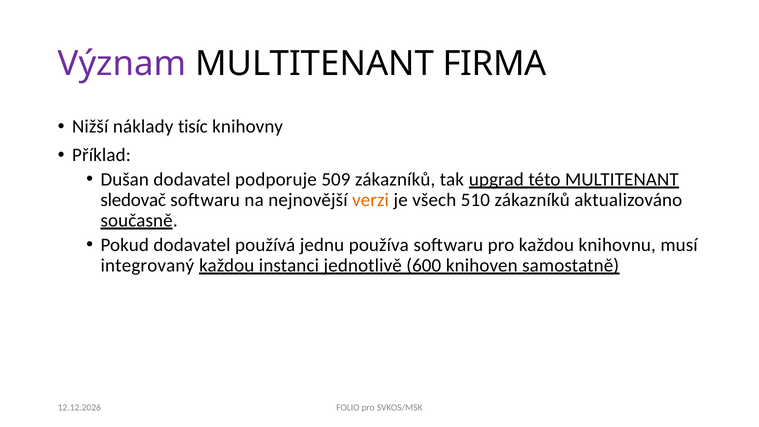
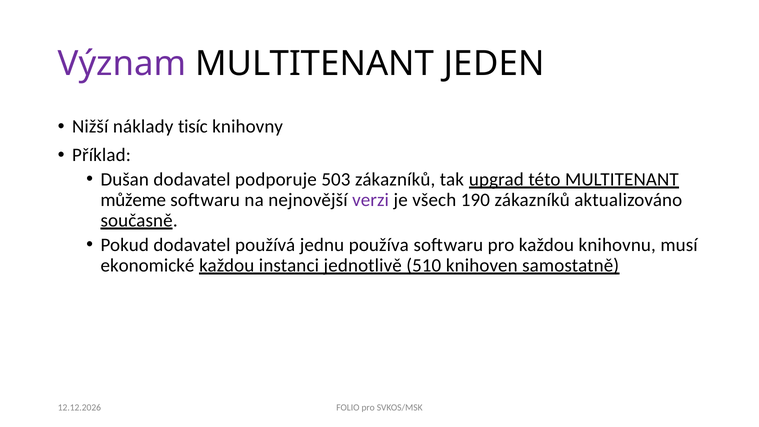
FIRMA: FIRMA -> JEDEN
509: 509 -> 503
sledovač: sledovač -> můžeme
verzi colour: orange -> purple
510: 510 -> 190
integrovaný: integrovaný -> ekonomické
600: 600 -> 510
